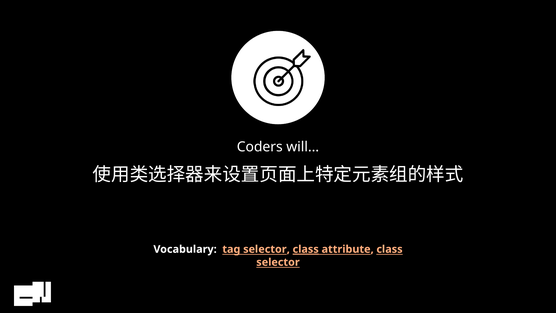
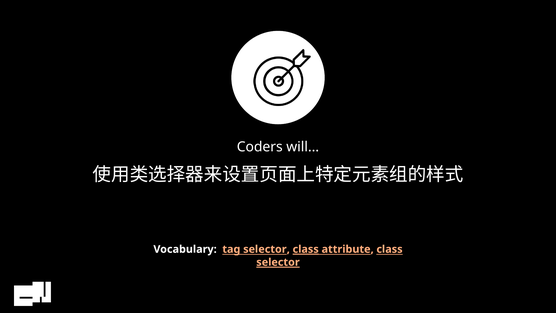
selector at (278, 262) underline: none -> present
